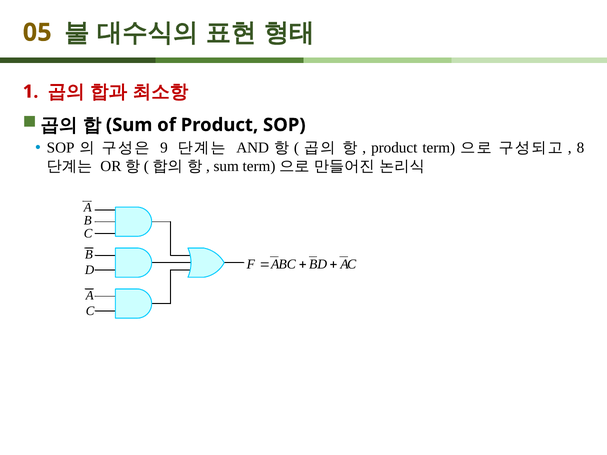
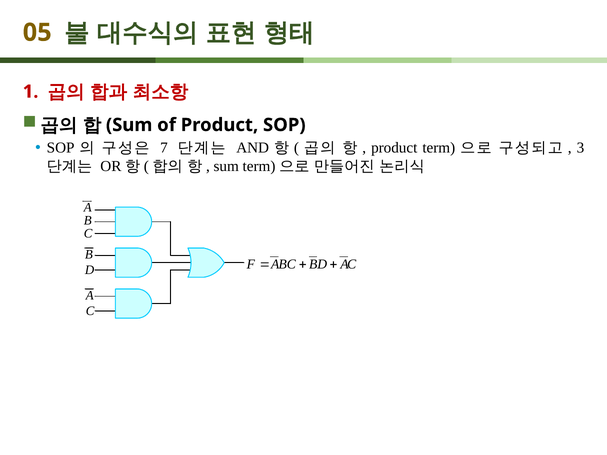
9: 9 -> 7
8: 8 -> 3
